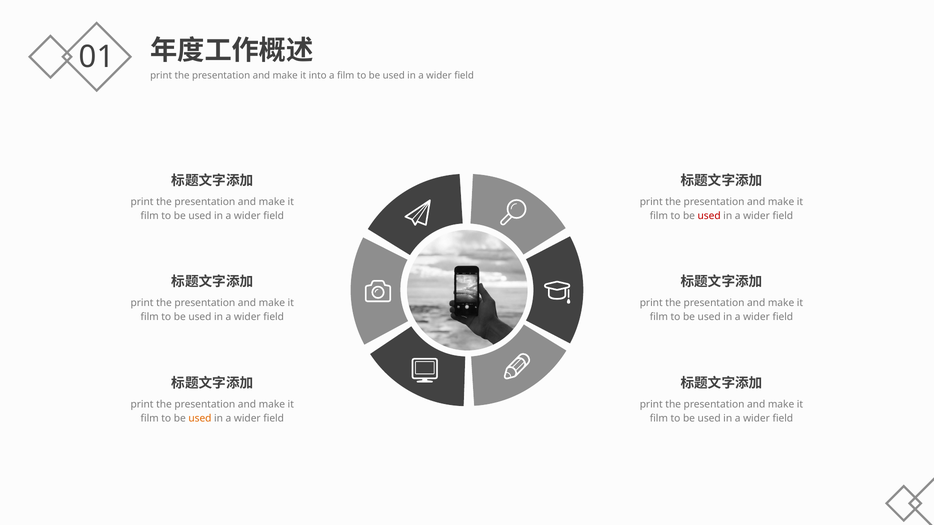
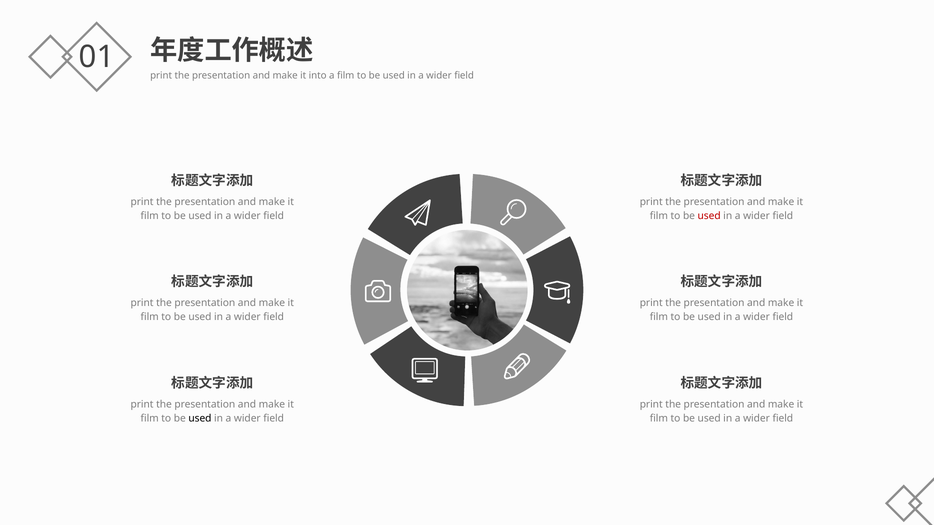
used at (200, 419) colour: orange -> black
